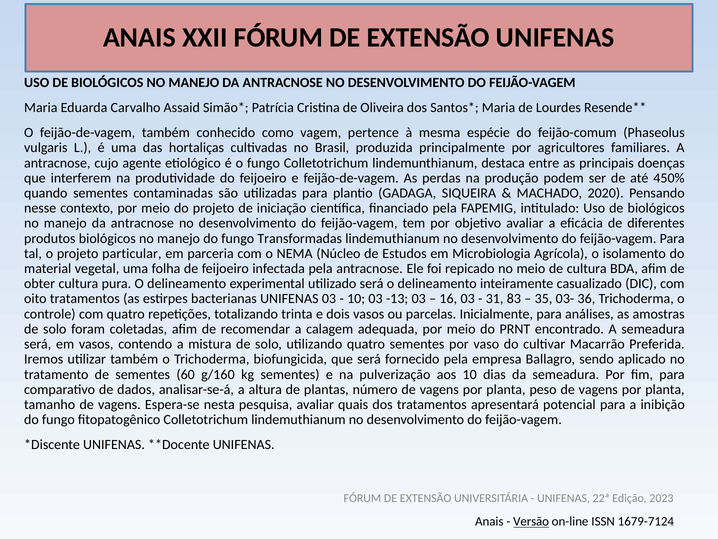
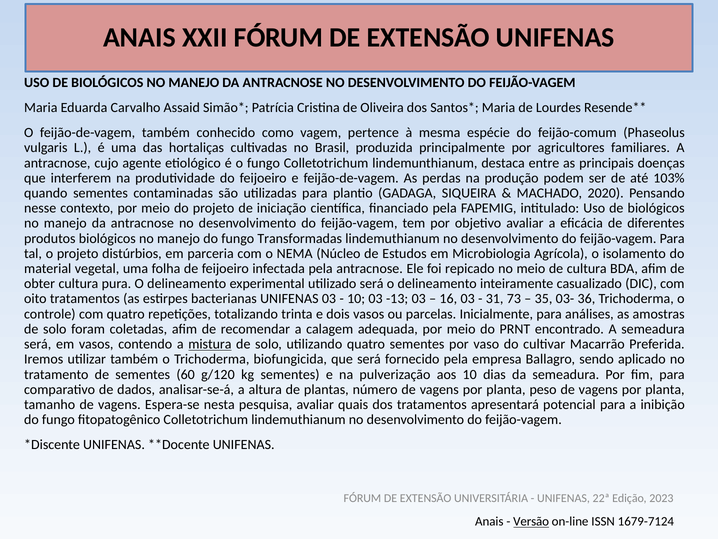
450%: 450% -> 103%
particular: particular -> distúrbios
83: 83 -> 73
mistura underline: none -> present
g/160: g/160 -> g/120
